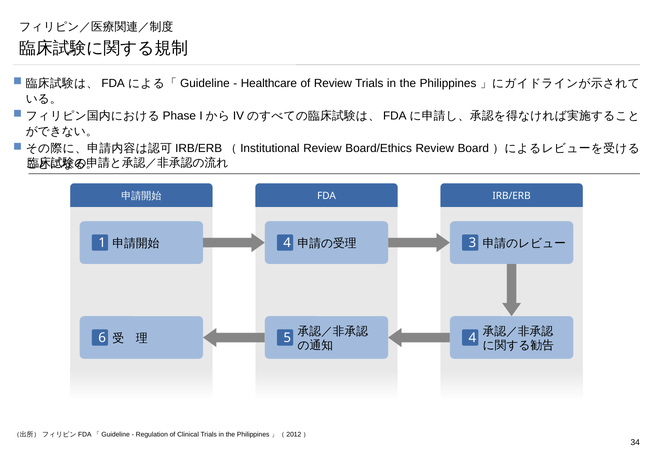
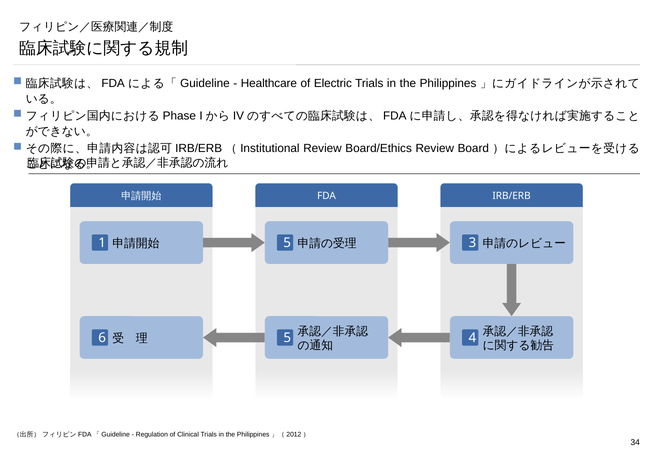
of Review: Review -> Electric
1 4: 4 -> 5
